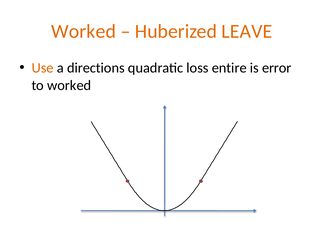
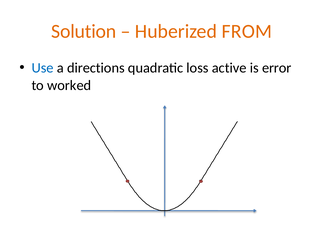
Worked at (84, 31): Worked -> Solution
LEAVE: LEAVE -> FROM
Use colour: orange -> blue
entire: entire -> active
